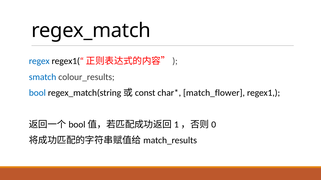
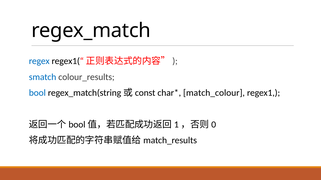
match_flower: match_flower -> match_colour
